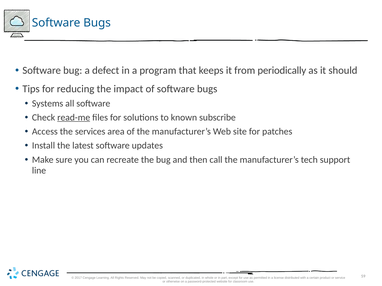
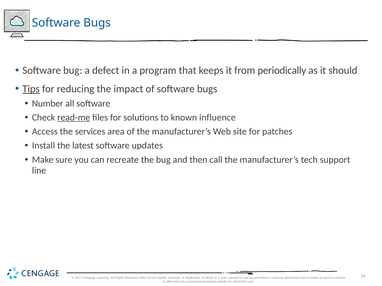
Tips underline: none -> present
Systems: Systems -> Number
subscribe: subscribe -> influence
